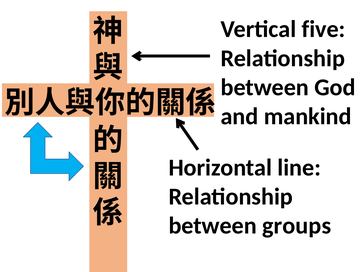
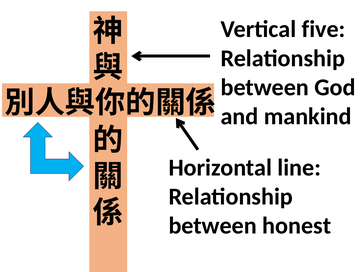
groups: groups -> honest
